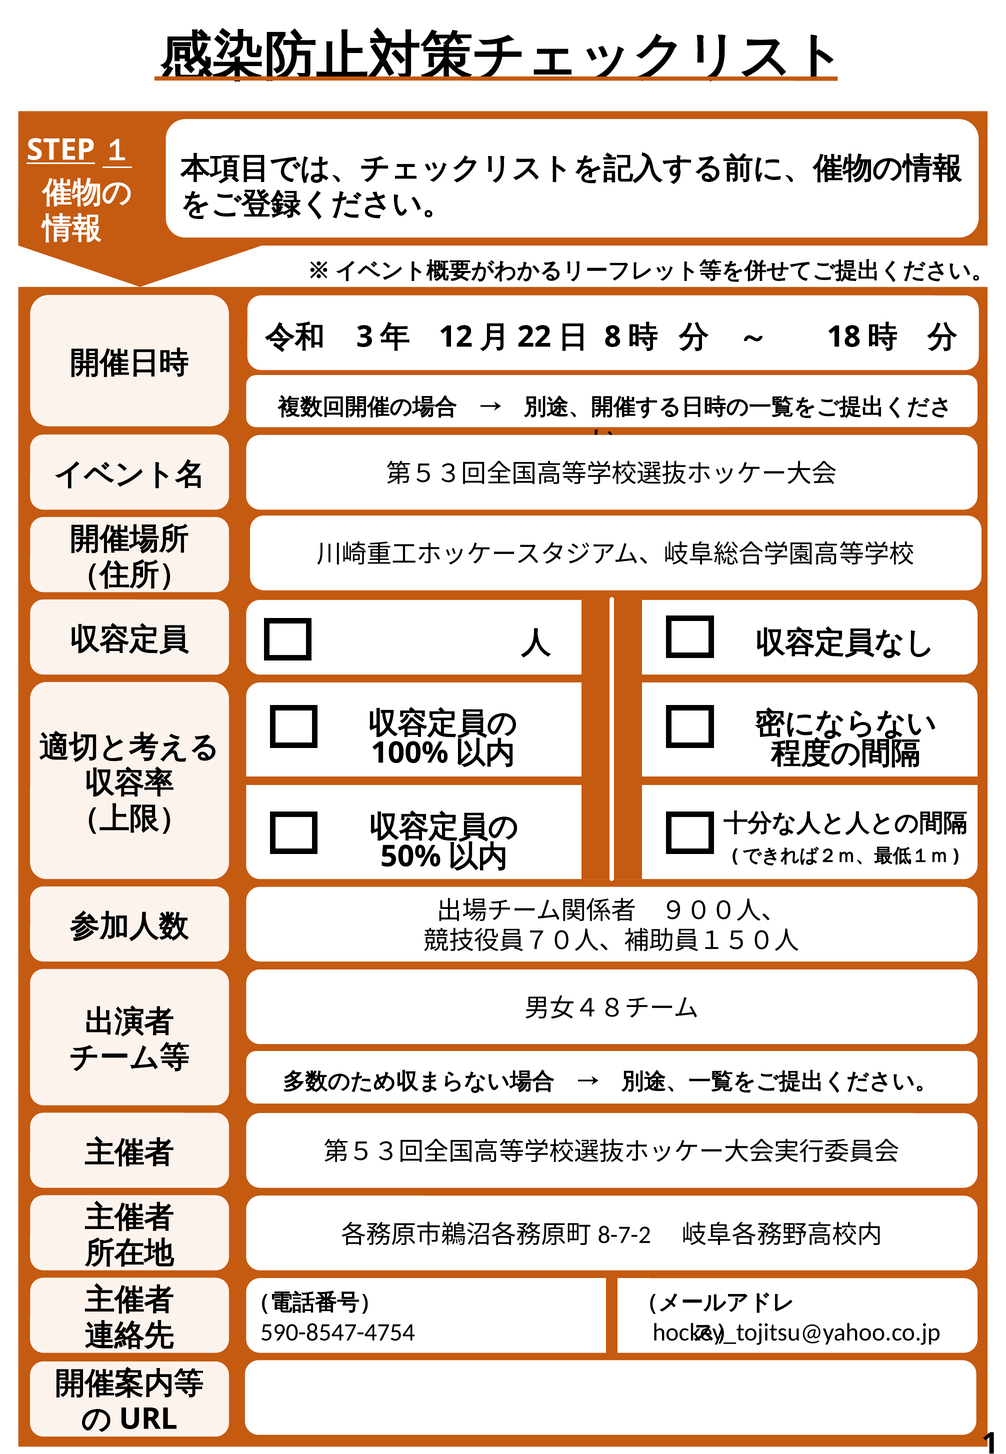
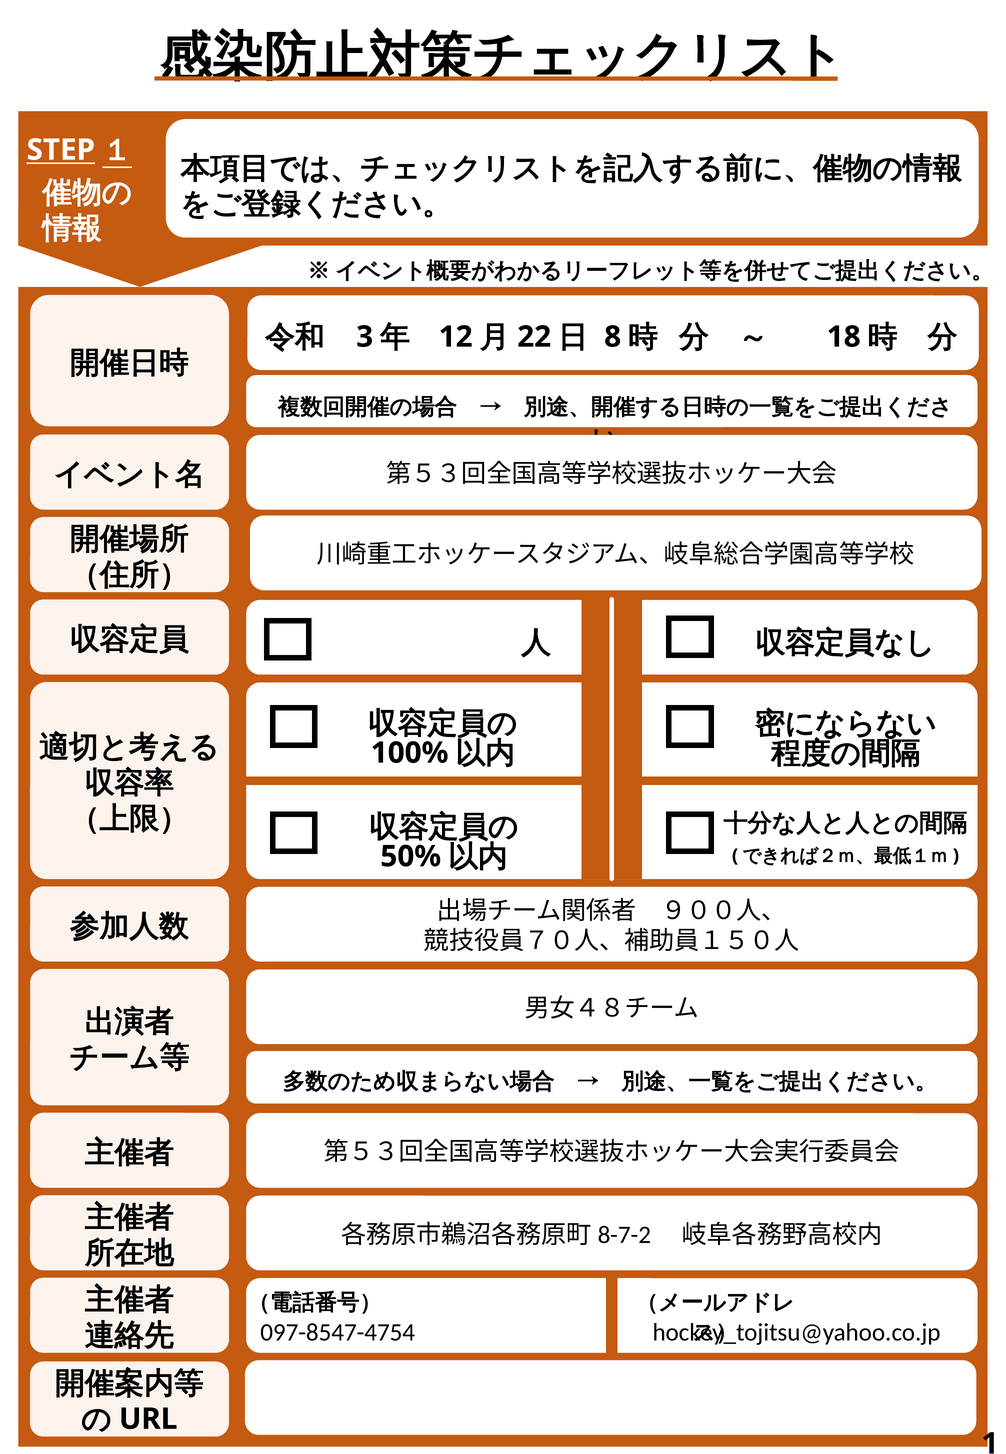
590-8547-4754: 590-8547-4754 -> 097-8547-4754
